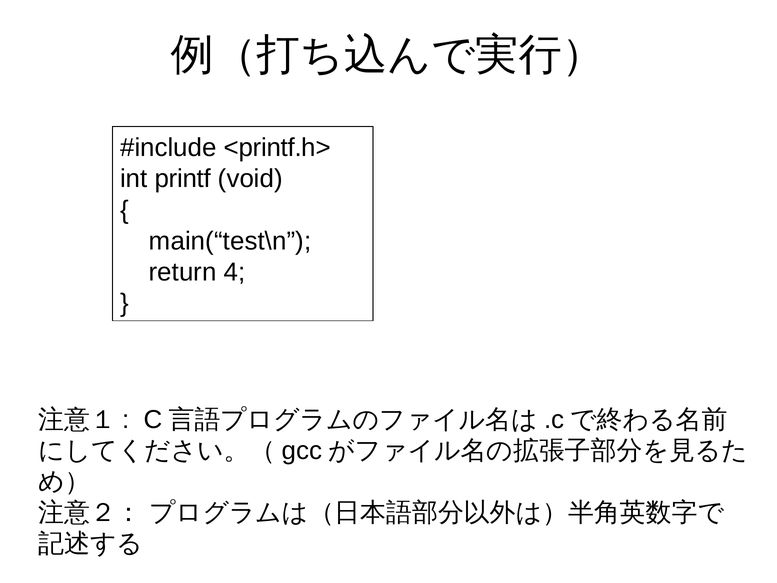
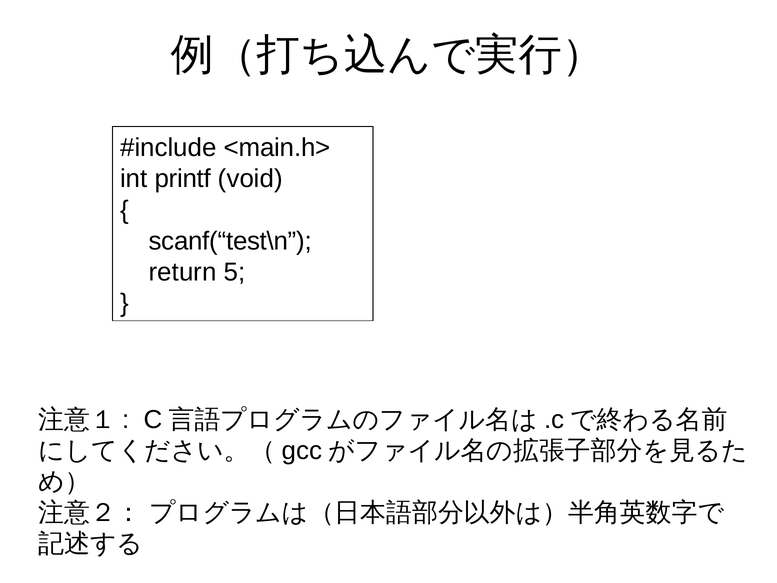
<printf.h>: <printf.h> -> <main.h>
main(“test\n: main(“test\n -> scanf(“test\n
4: 4 -> 5
